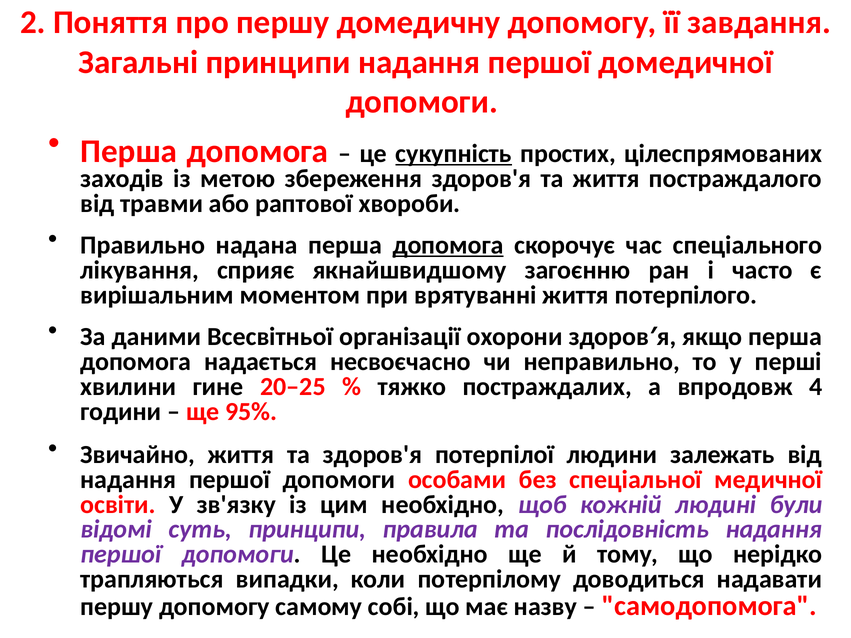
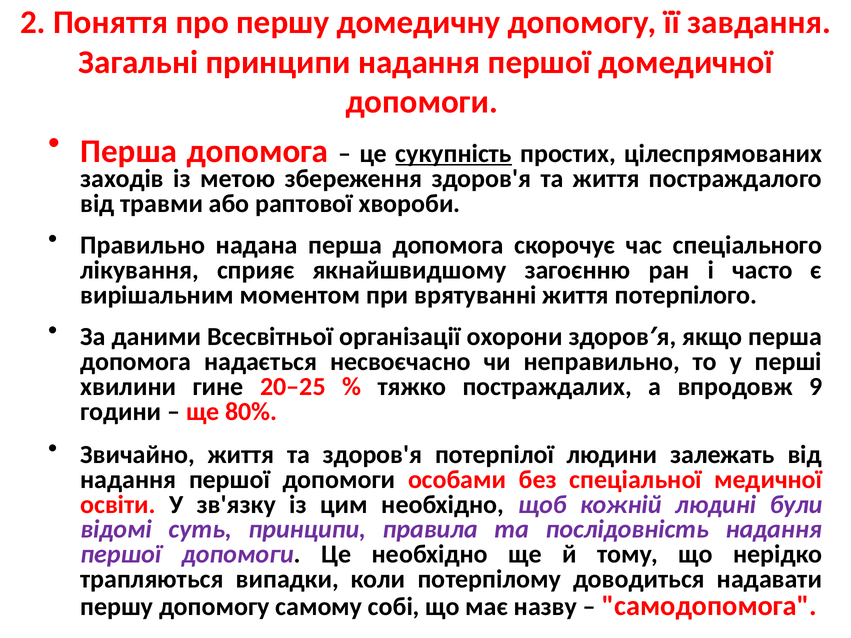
допомога at (448, 245) underline: present -> none
4: 4 -> 9
95%: 95% -> 80%
